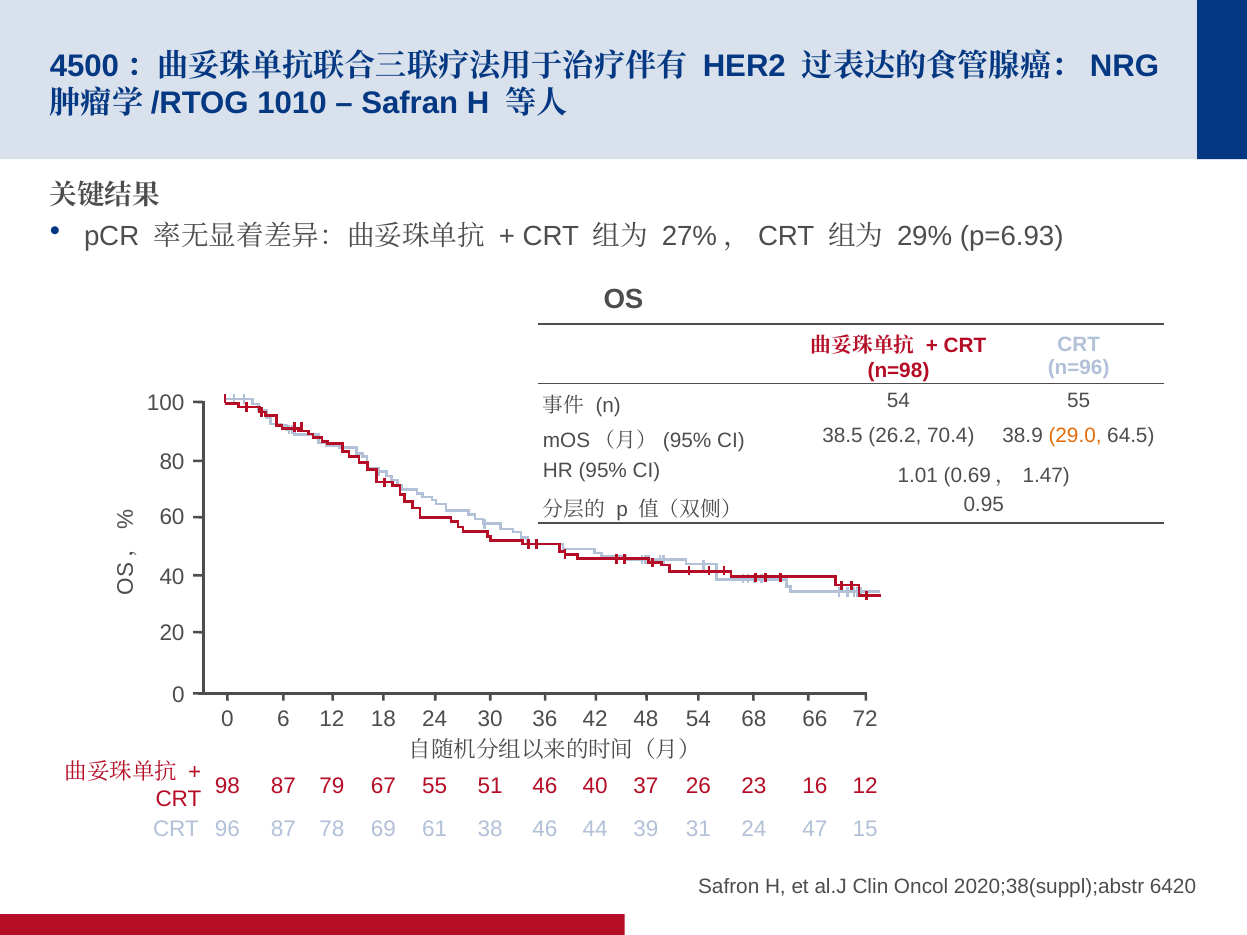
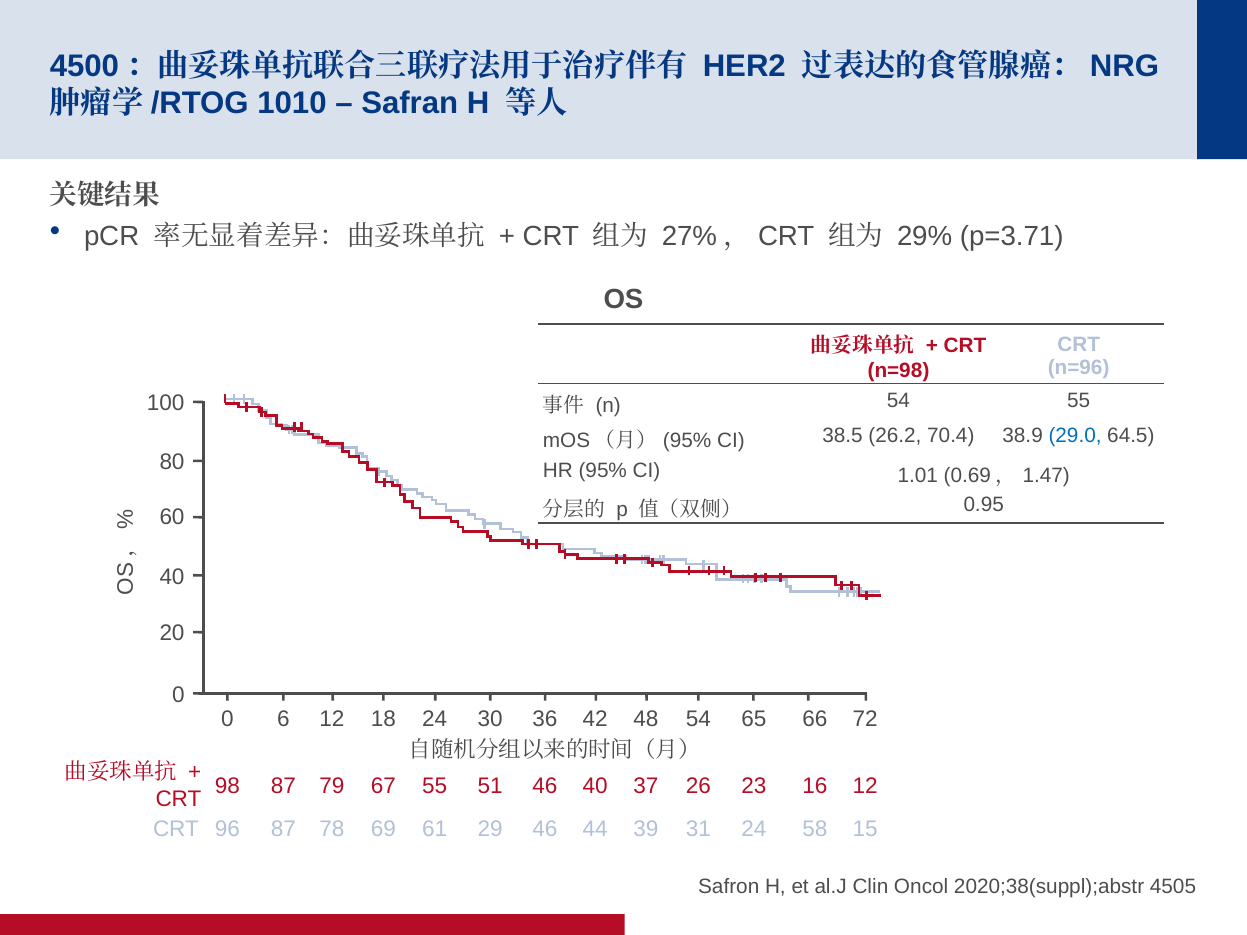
p=6.93: p=6.93 -> p=3.71
29.0 colour: orange -> blue
68: 68 -> 65
38: 38 -> 29
47: 47 -> 58
6420: 6420 -> 4505
